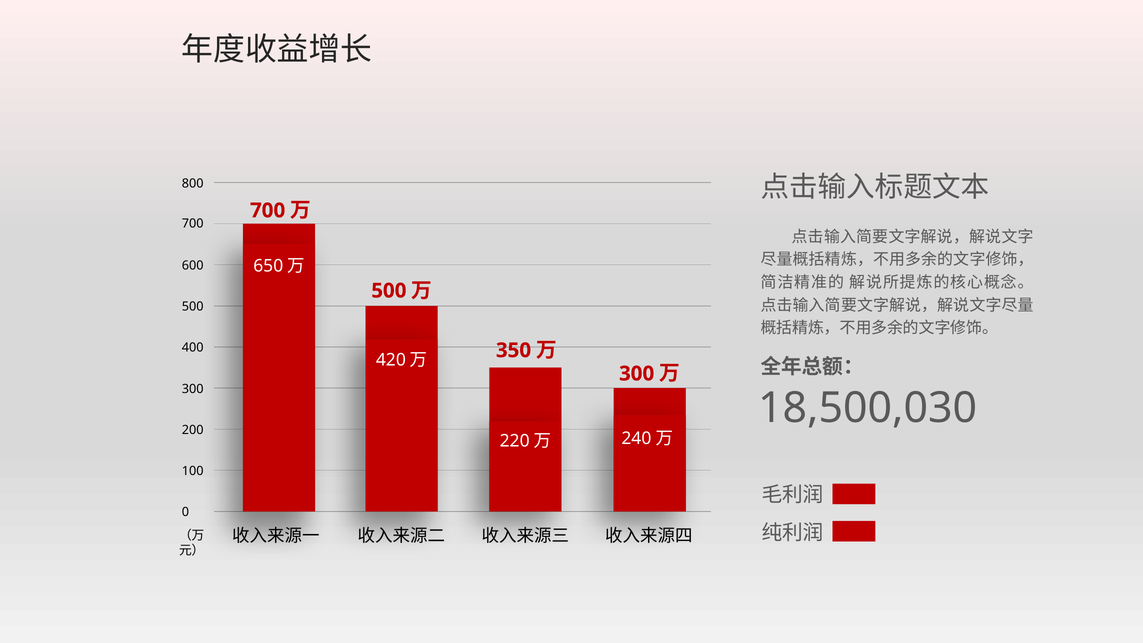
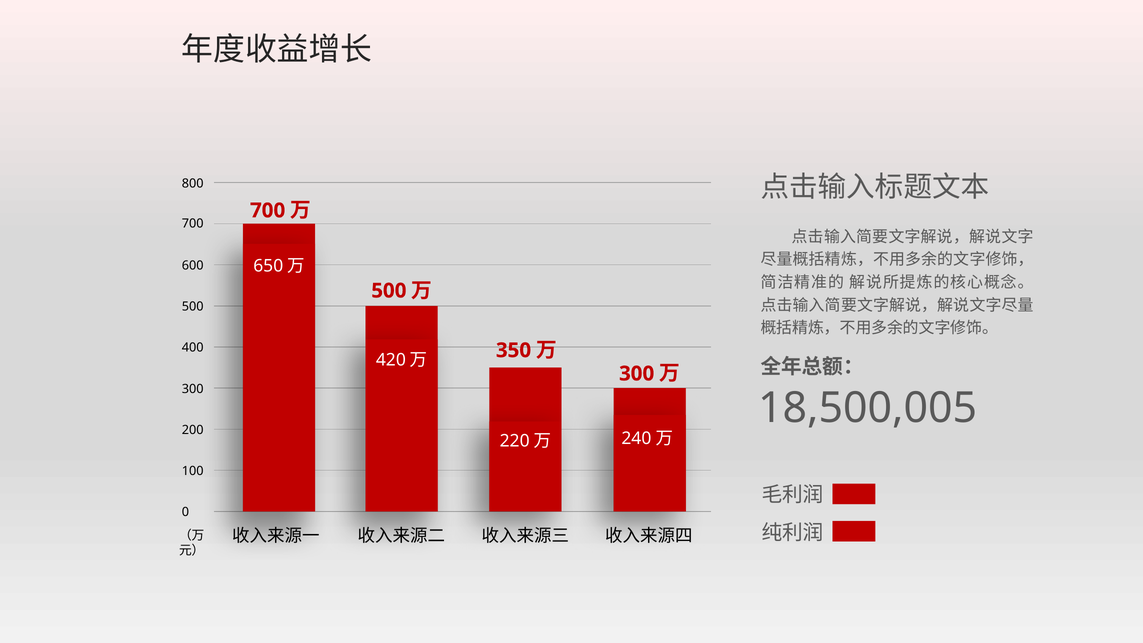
18,500,030: 18,500,030 -> 18,500,005
